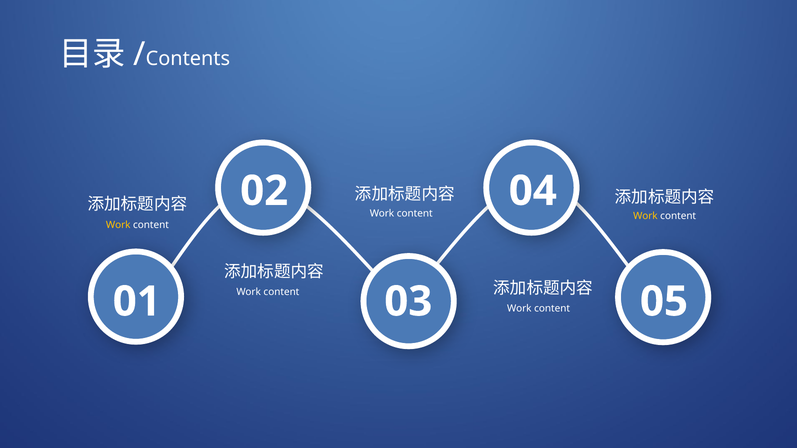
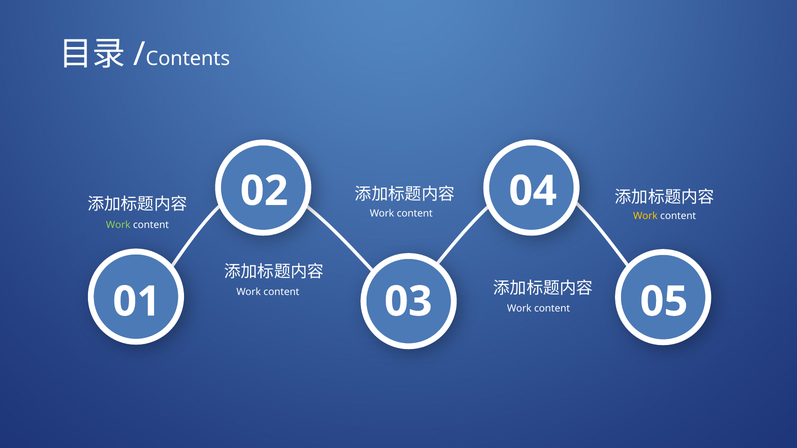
Work at (118, 225) colour: yellow -> light green
